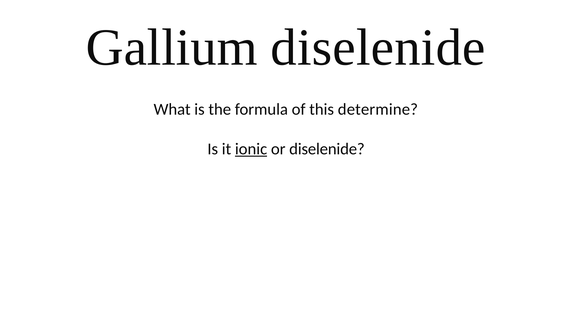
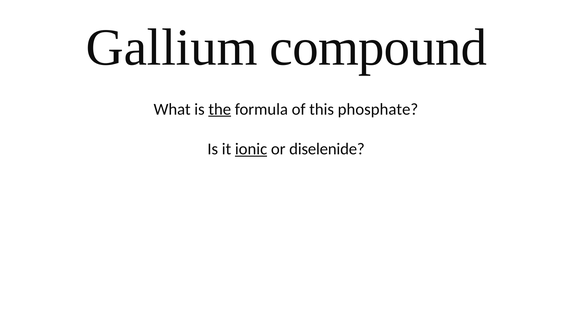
Gallium diselenide: diselenide -> compound
the underline: none -> present
determine: determine -> phosphate
